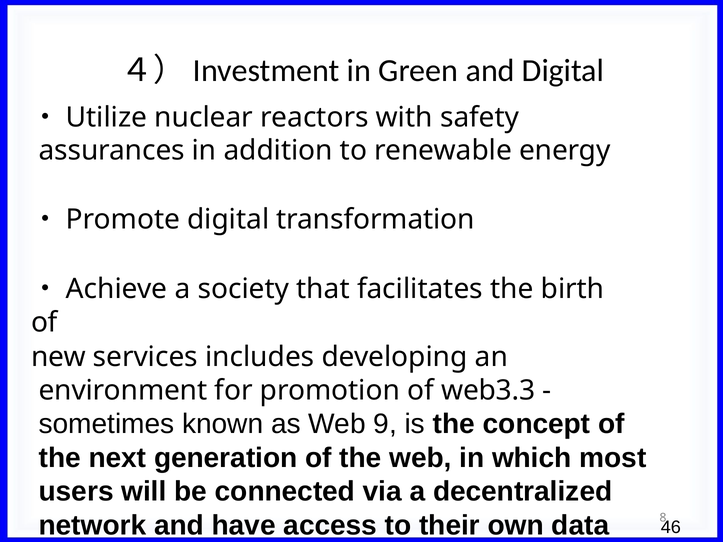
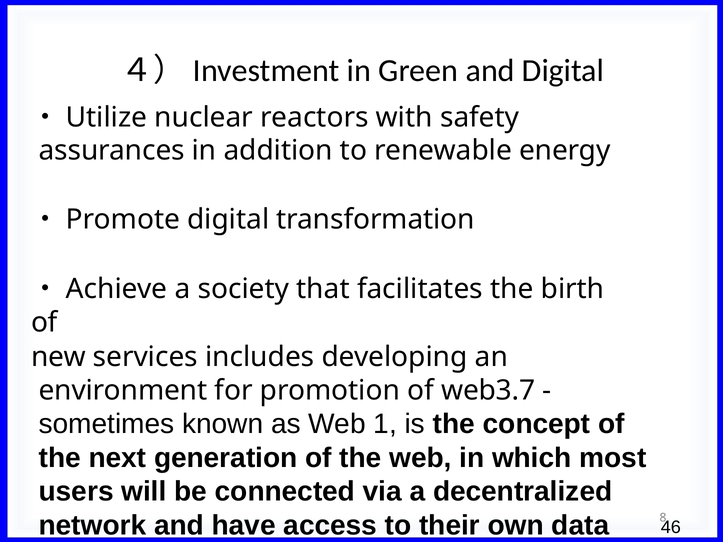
web3.3: web3.3 -> web3.7
9: 9 -> 1
